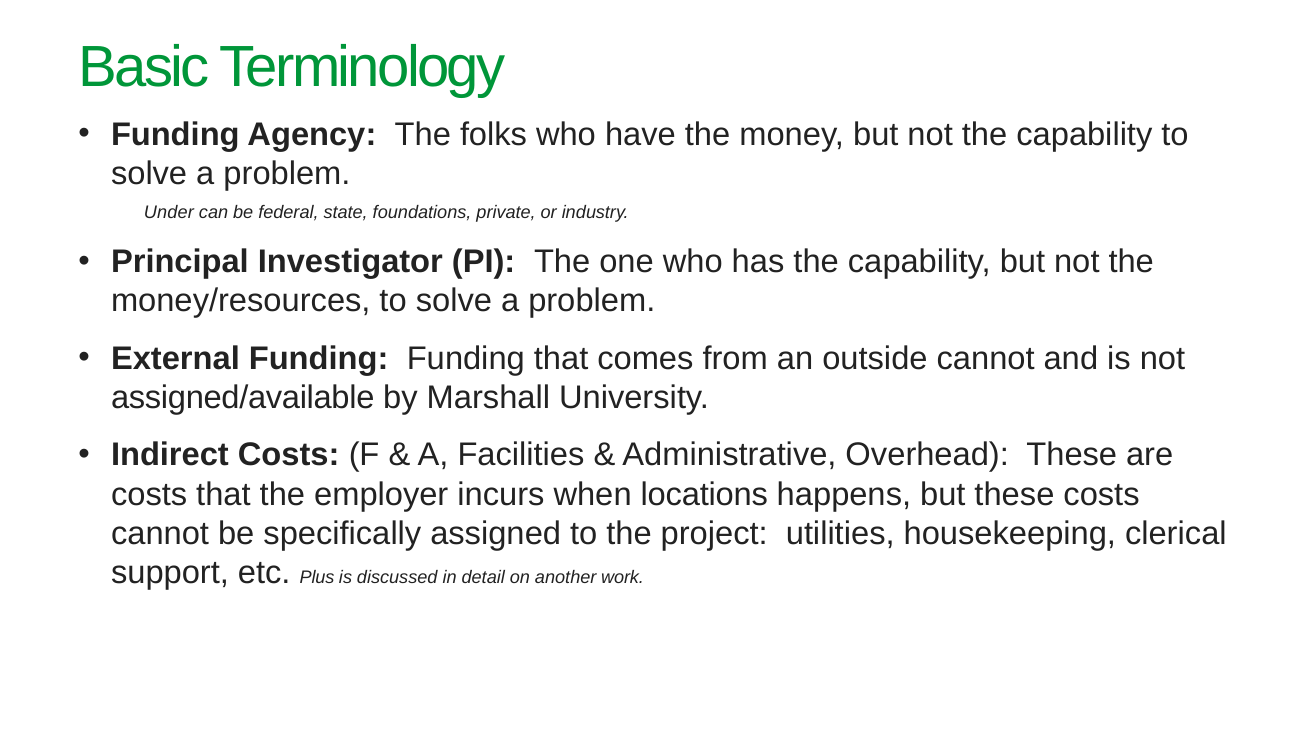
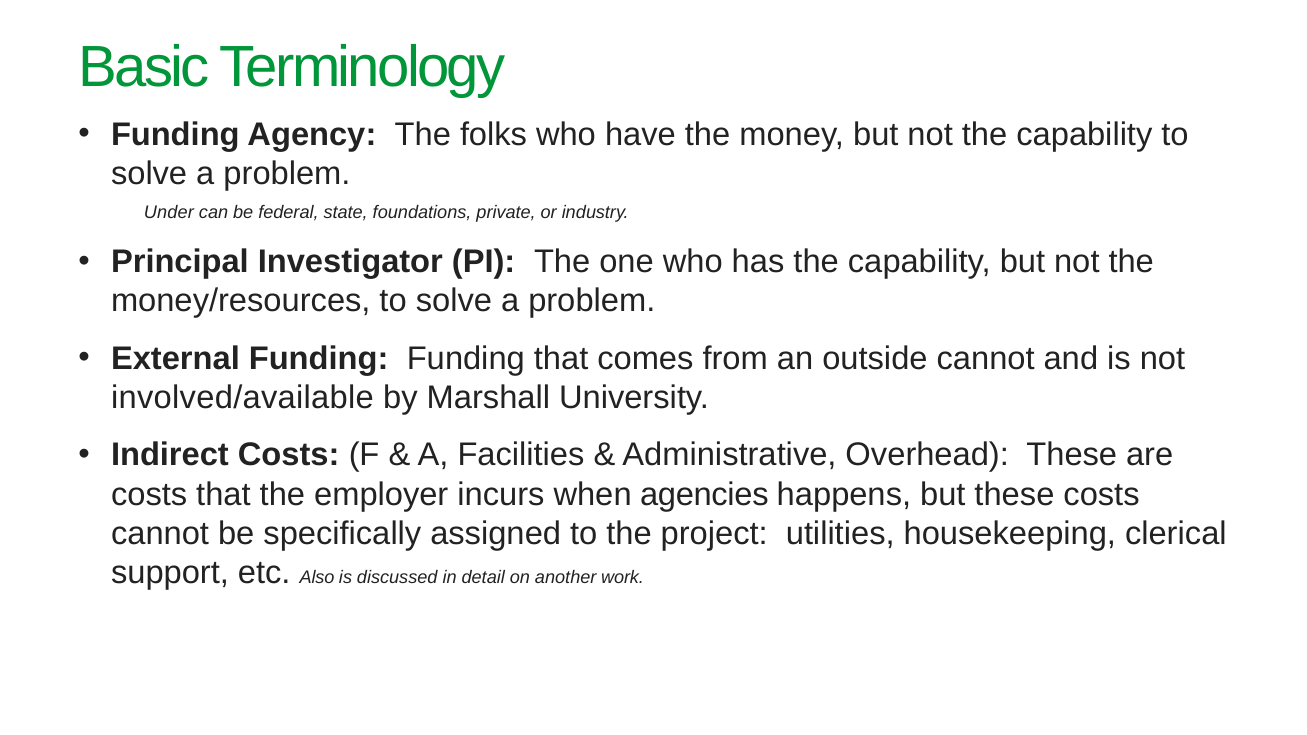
assigned/available: assigned/available -> involved/available
locations: locations -> agencies
Plus: Plus -> Also
